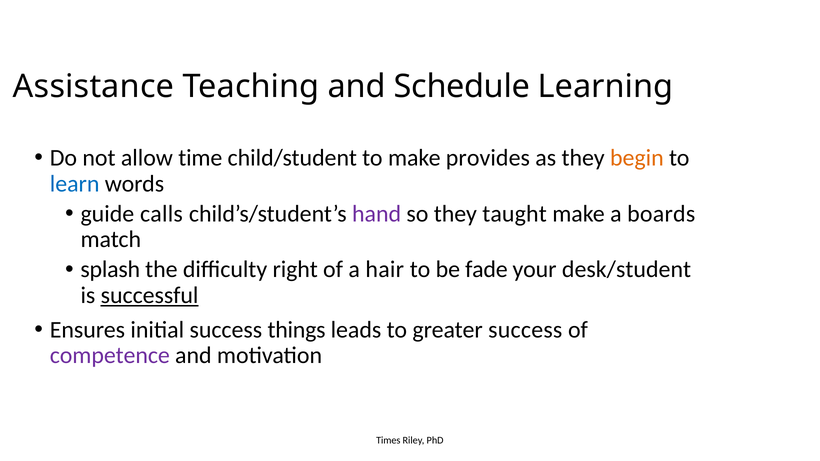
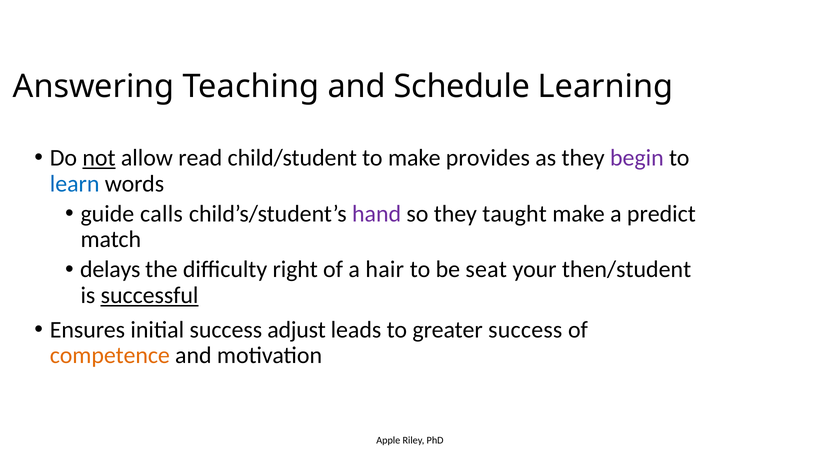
Assistance: Assistance -> Answering
not underline: none -> present
time: time -> read
begin colour: orange -> purple
boards: boards -> predict
splash: splash -> delays
fade: fade -> seat
desk/student: desk/student -> then/student
things: things -> adjust
competence colour: purple -> orange
Times: Times -> Apple
